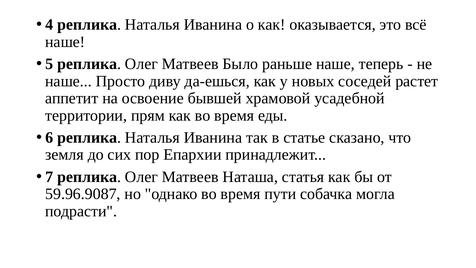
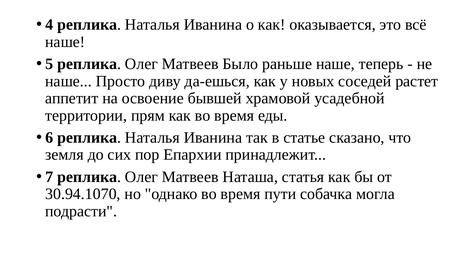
59.96.9087: 59.96.9087 -> 30.94.1070
